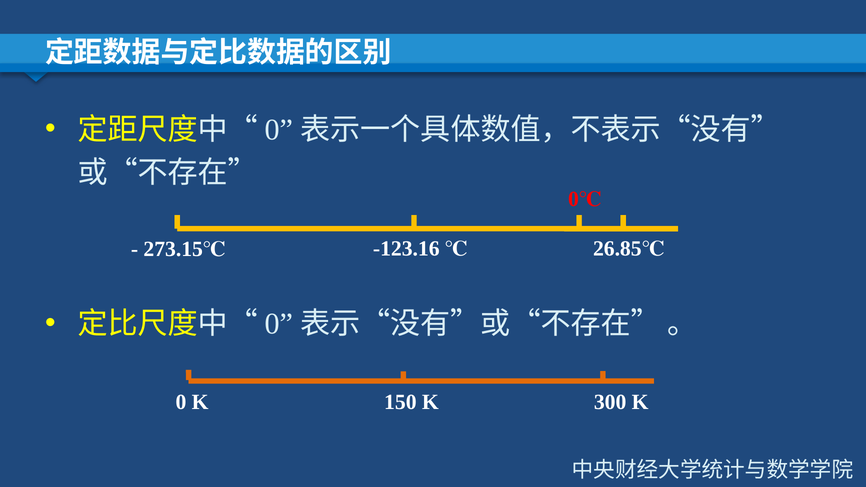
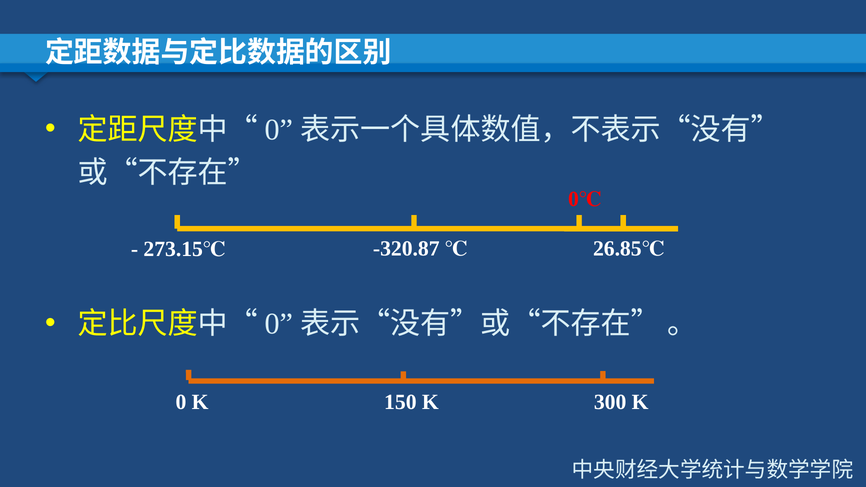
-123.16: -123.16 -> -320.87
